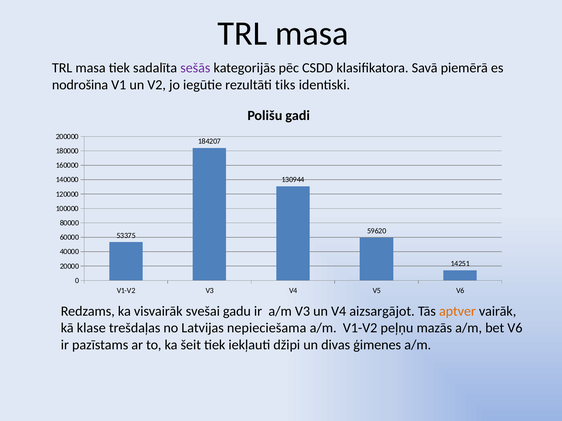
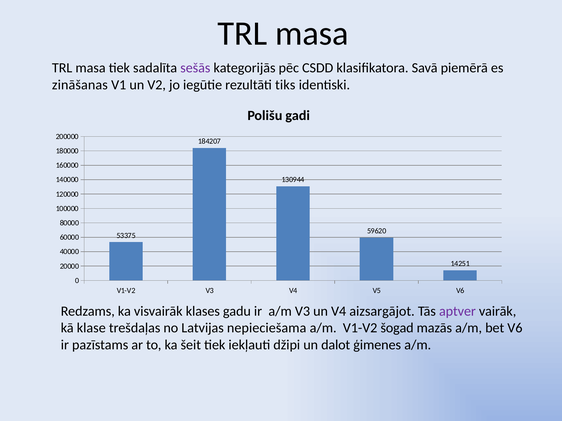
nodrošina: nodrošina -> zināšanas
svešai: svešai -> klases
aptver colour: orange -> purple
peļņu: peļņu -> šogad
divas: divas -> dalot
